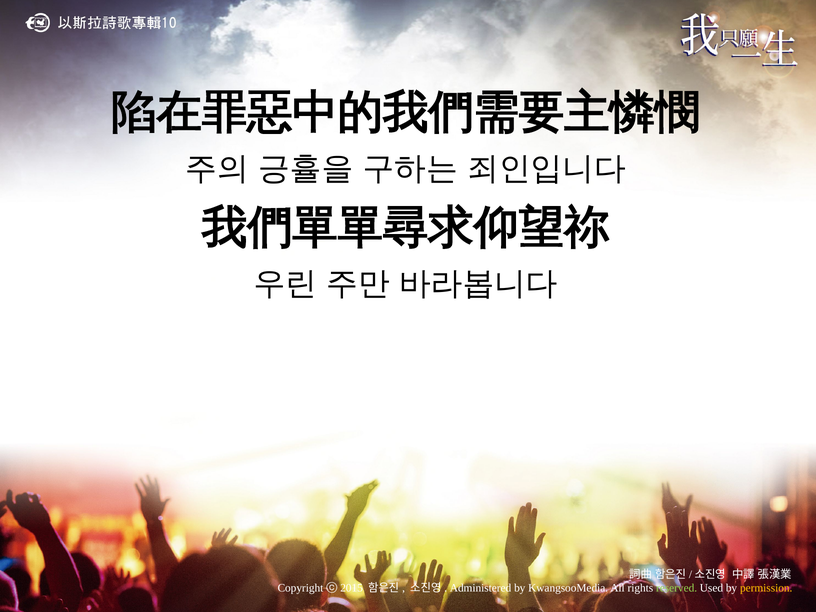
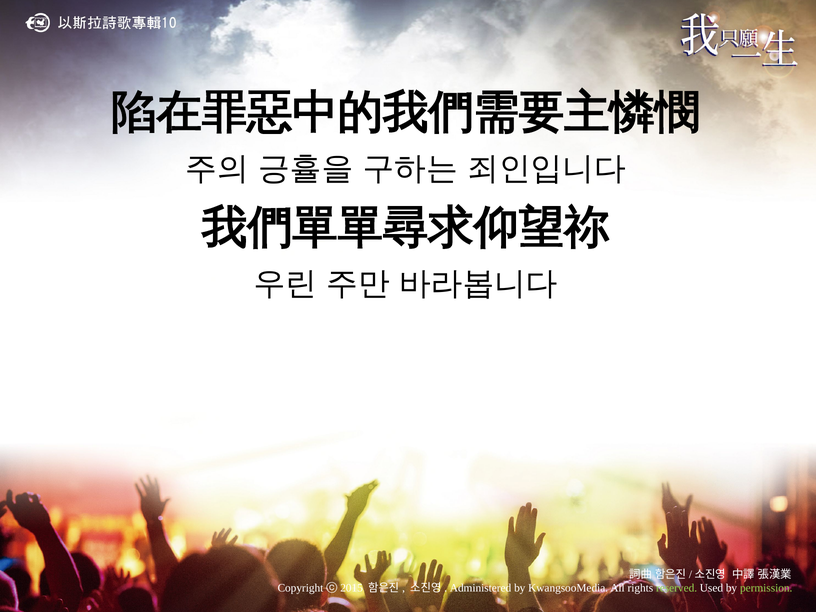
permission colour: yellow -> light green
